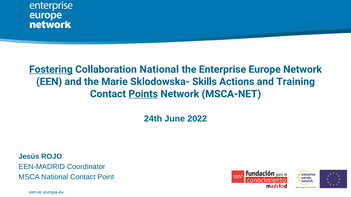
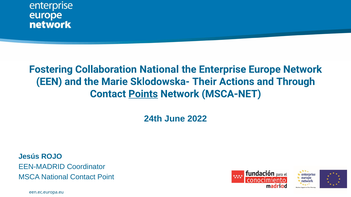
Fostering underline: present -> none
Skills: Skills -> Their
Training: Training -> Through
